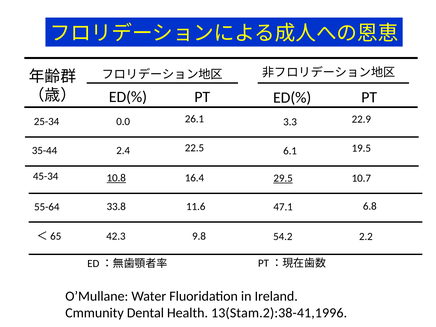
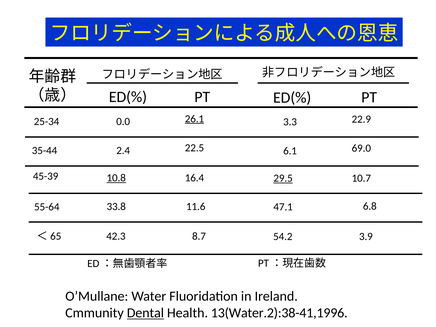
26.1 underline: none -> present
19.5: 19.5 -> 69.0
45-34: 45-34 -> 45-39
9.8: 9.8 -> 8.7
2.2: 2.2 -> 3.9
Dental underline: none -> present
13(Stam.2):38-41,1996: 13(Stam.2):38-41,1996 -> 13(Water.2):38-41,1996
